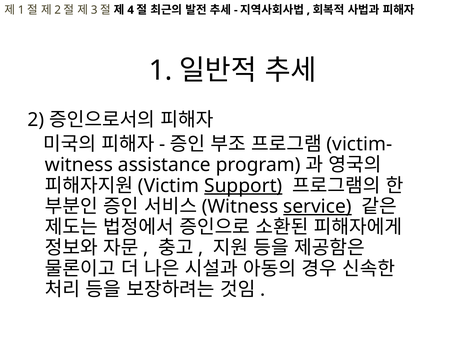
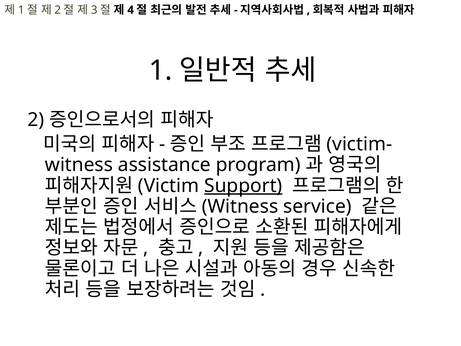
service underline: present -> none
